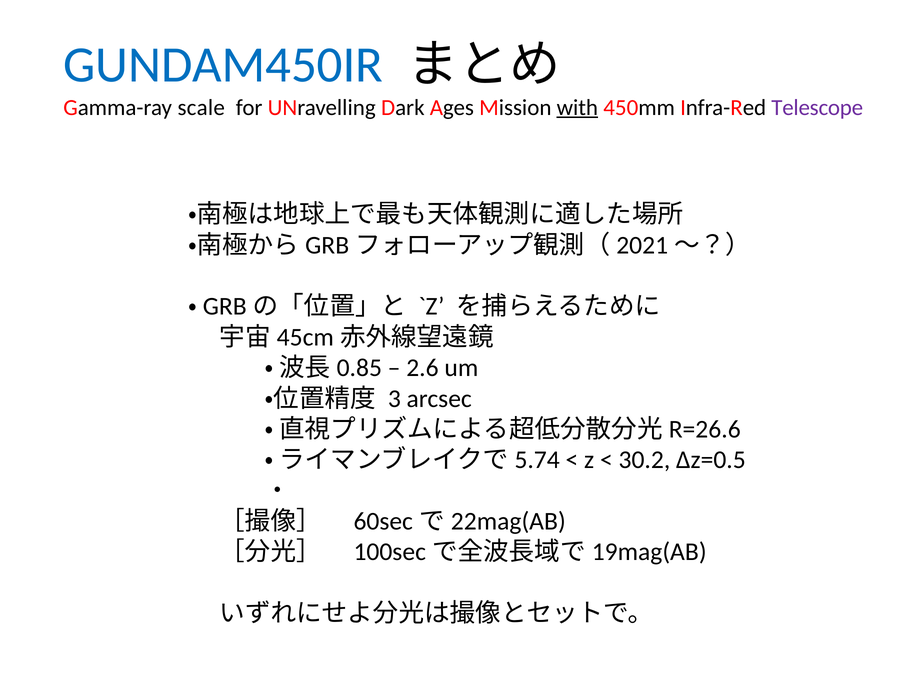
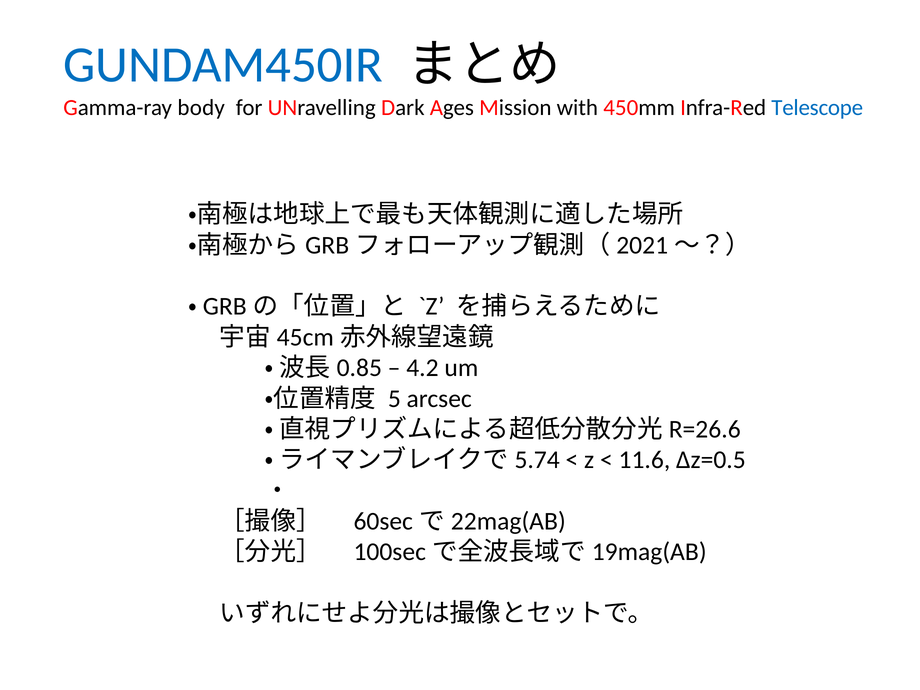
scale: scale -> body
with underline: present -> none
Telescope colour: purple -> blue
2.6: 2.6 -> 4.2
3: 3 -> 5
30.2: 30.2 -> 11.6
